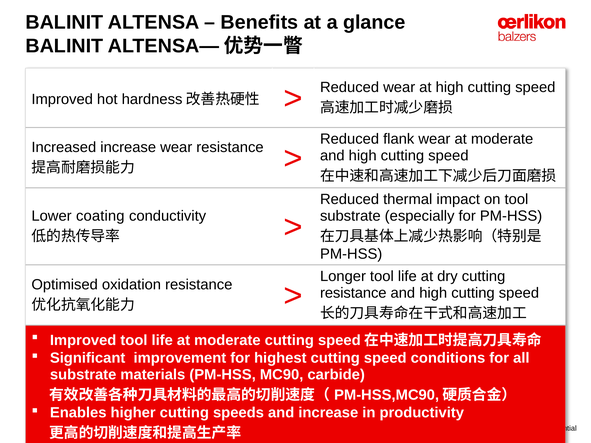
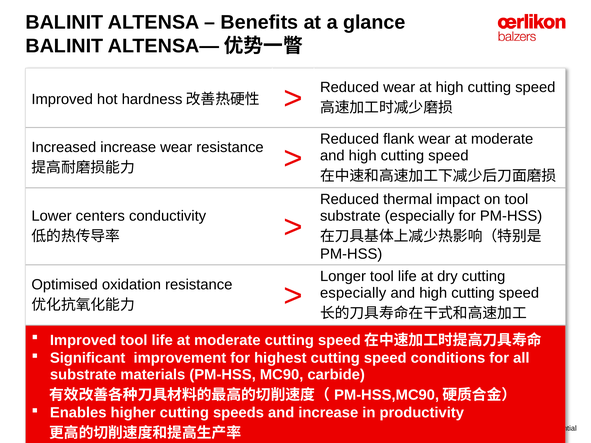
coating: coating -> centers
resistance at (353, 293): resistance -> especially
